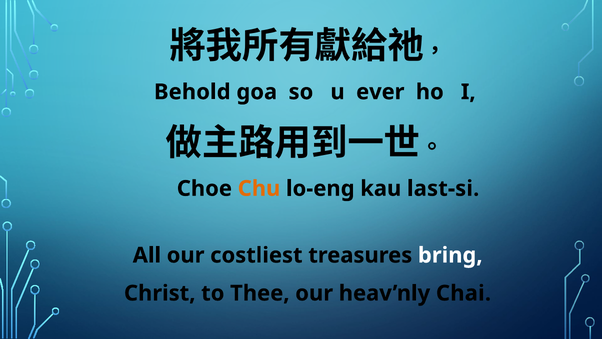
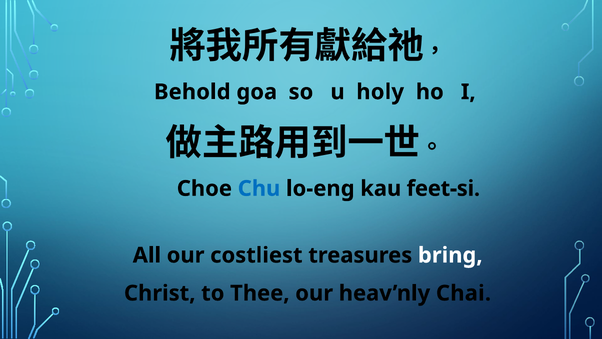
ever: ever -> holy
Chu colour: orange -> blue
last-si: last-si -> feet-si
